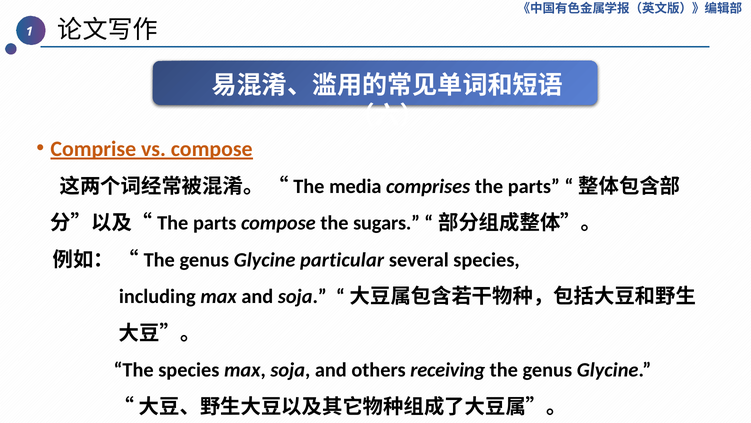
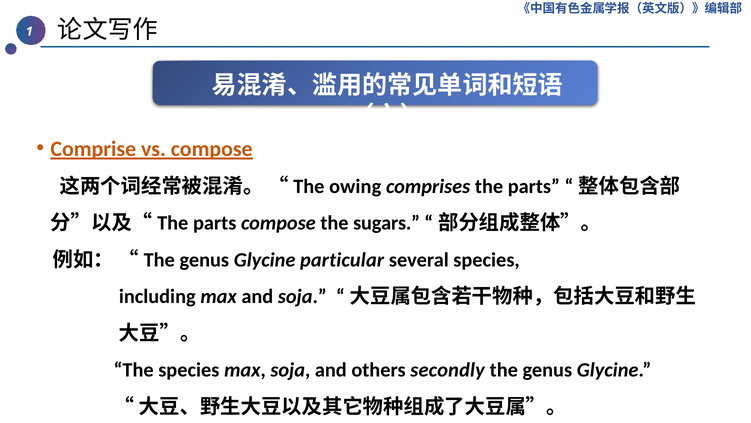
media: media -> owing
receiving: receiving -> secondly
